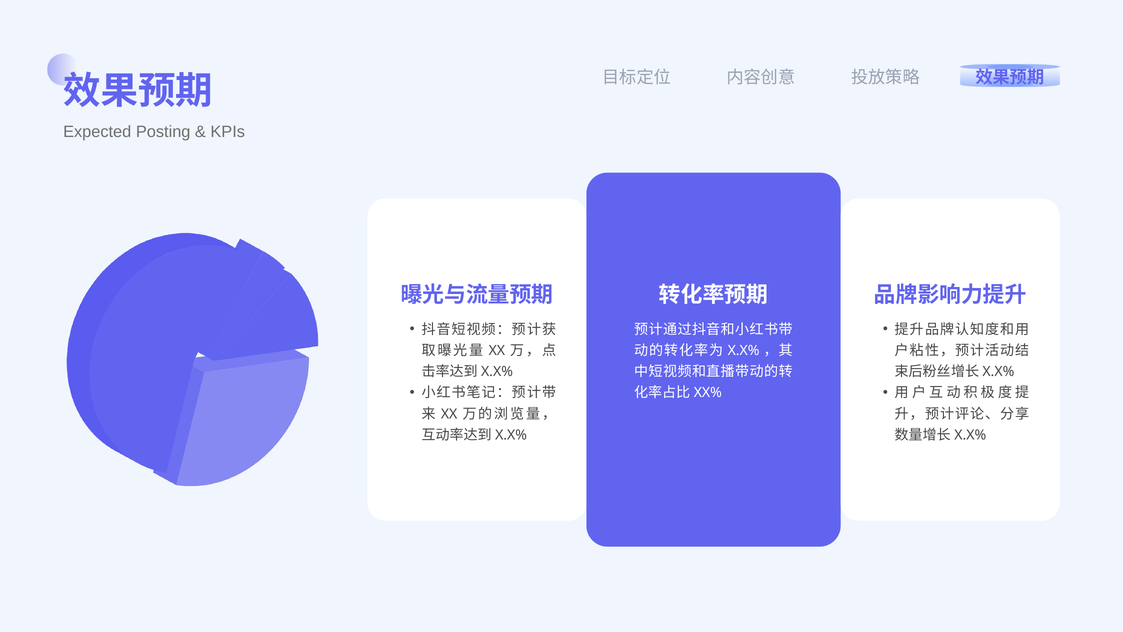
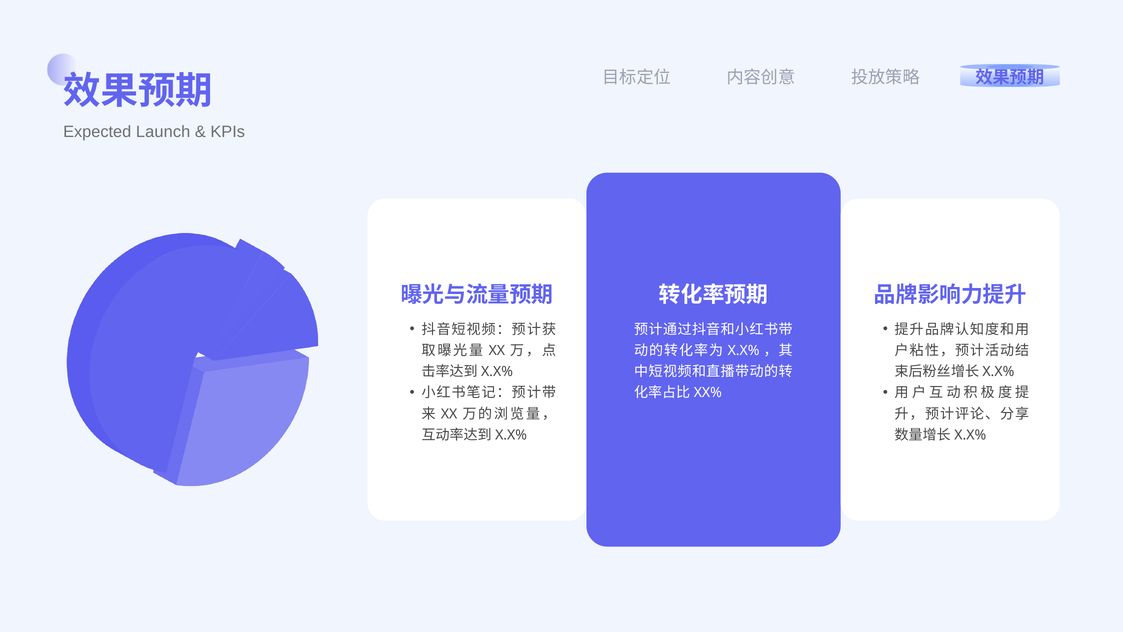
Posting: Posting -> Launch
